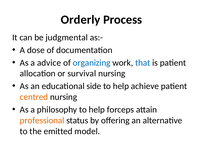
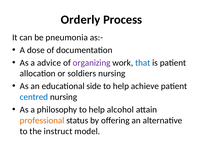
judgmental: judgmental -> pneumonia
organizing colour: blue -> purple
survival: survival -> soldiers
centred colour: orange -> blue
forceps: forceps -> alcohol
emitted: emitted -> instruct
